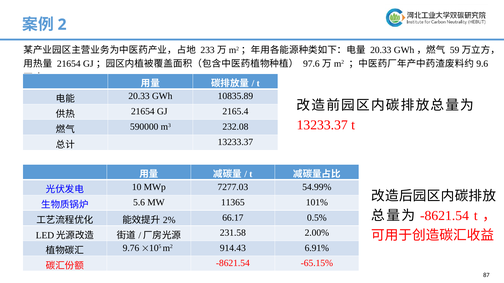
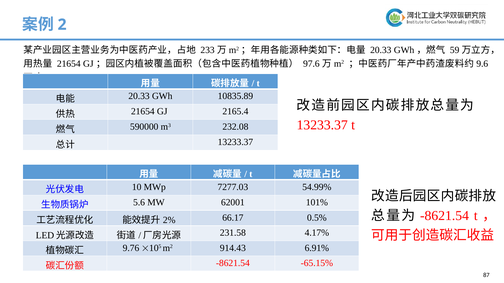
11365: 11365 -> 62001
2.00%: 2.00% -> 4.17%
